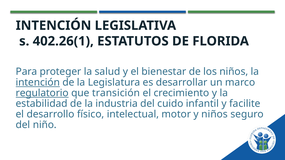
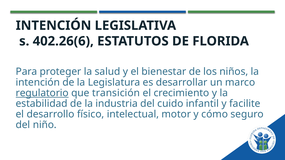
402.26(1: 402.26(1 -> 402.26(6
intención at (38, 82) underline: present -> none
y niños: niños -> cómo
